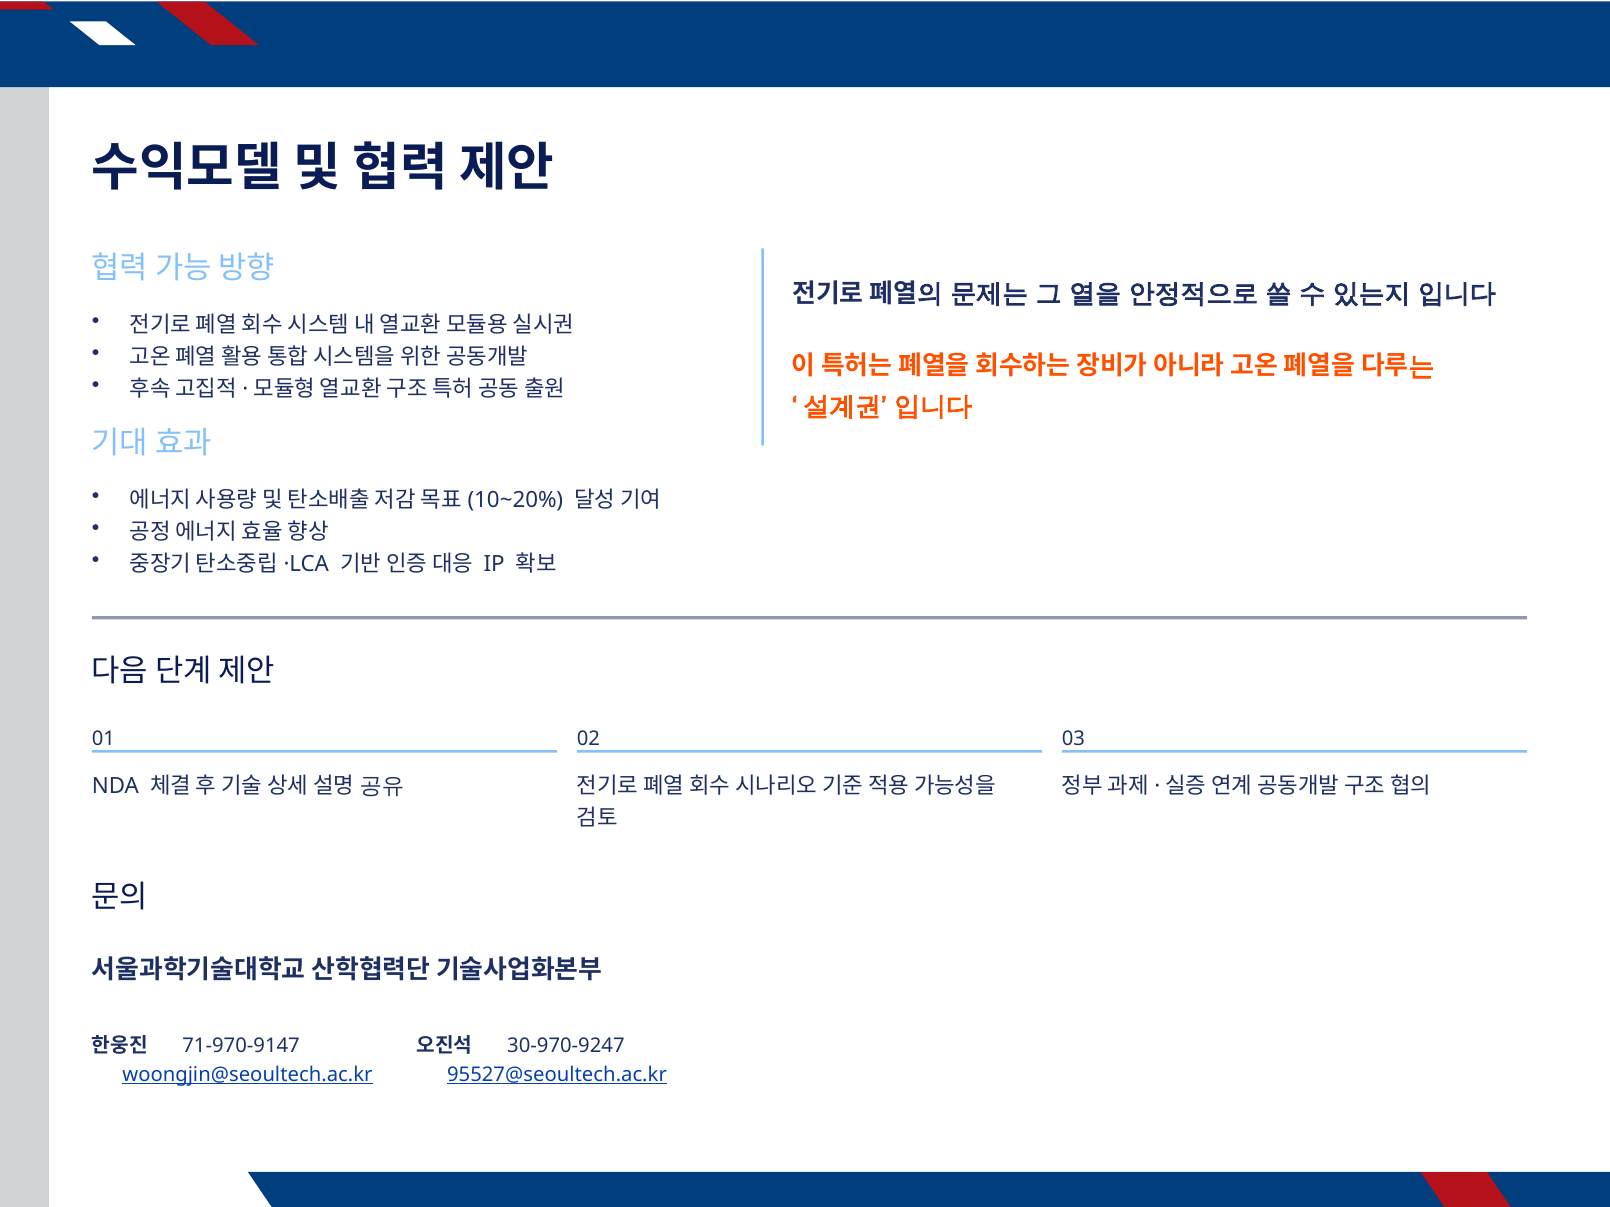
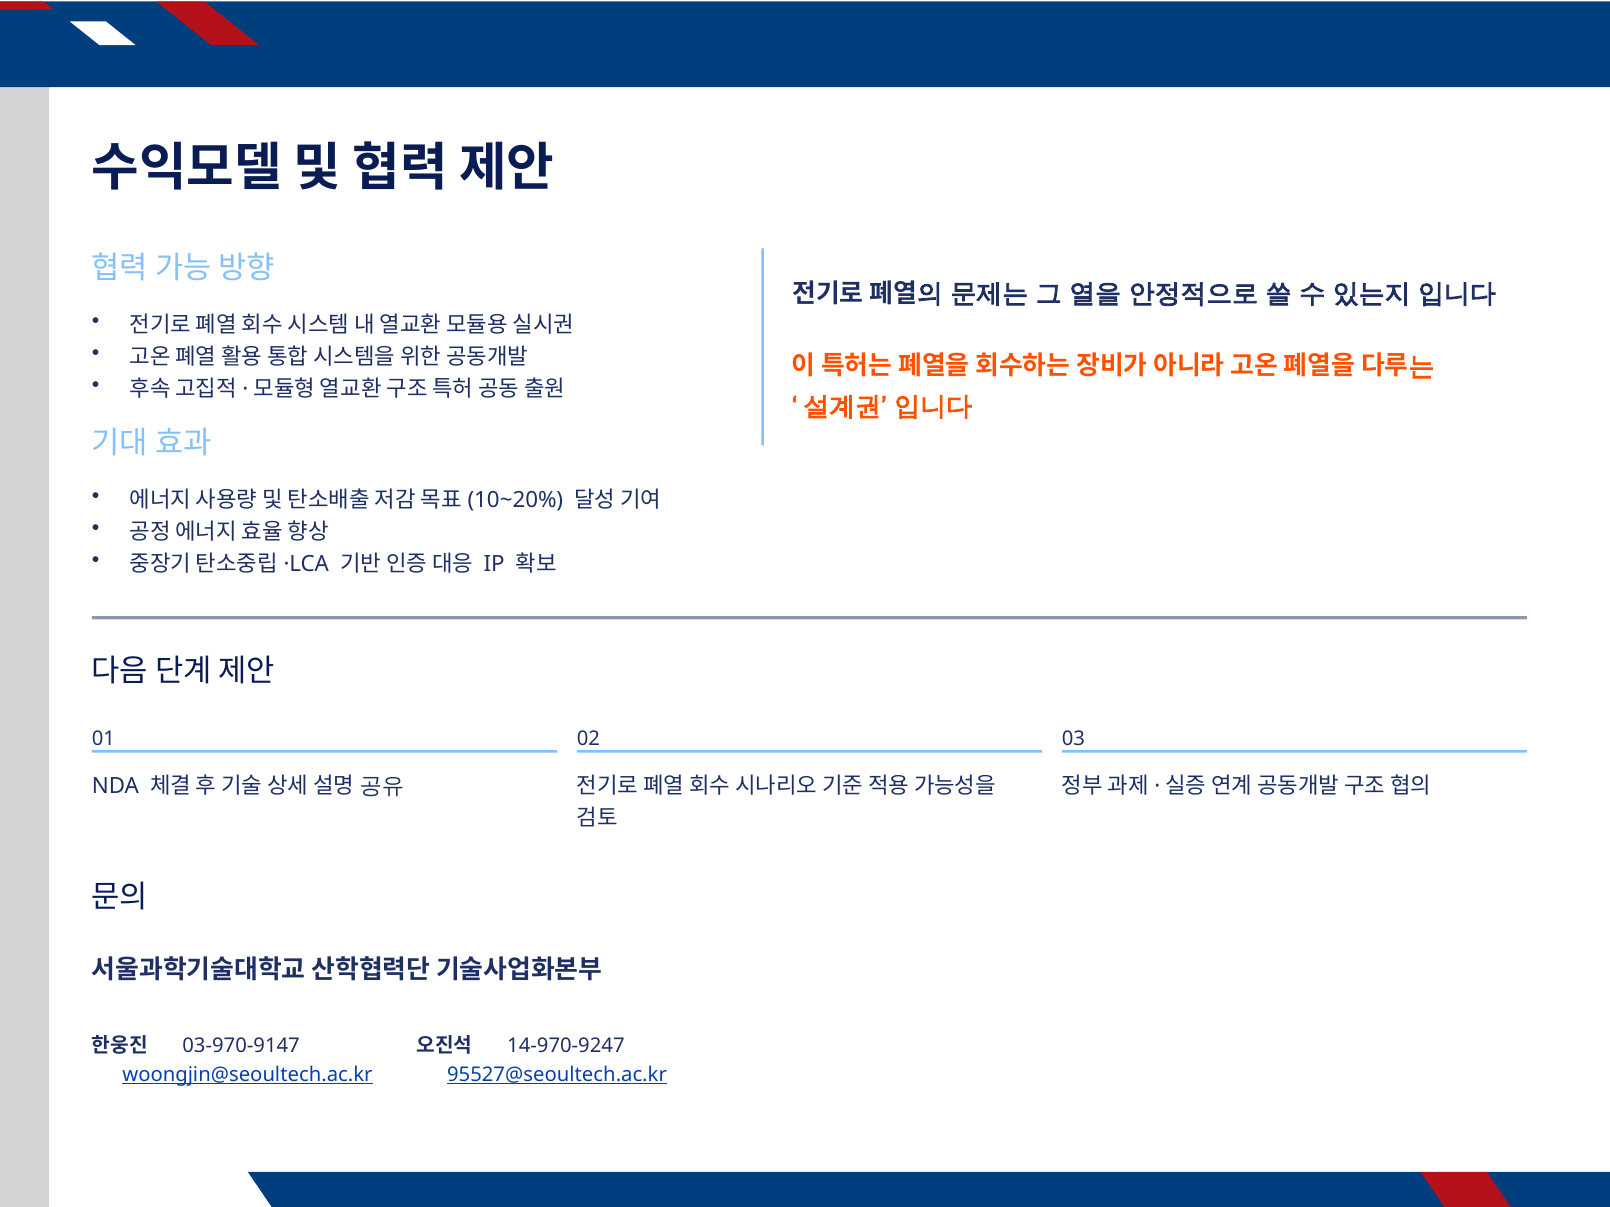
71-970-9147: 71-970-9147 -> 03-970-9147
30-970-9247: 30-970-9247 -> 14-970-9247
